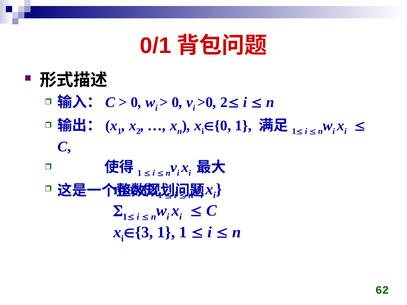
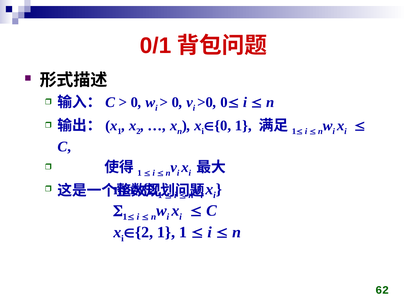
>0 2: 2 -> 0
3 at (144, 233): 3 -> 2
